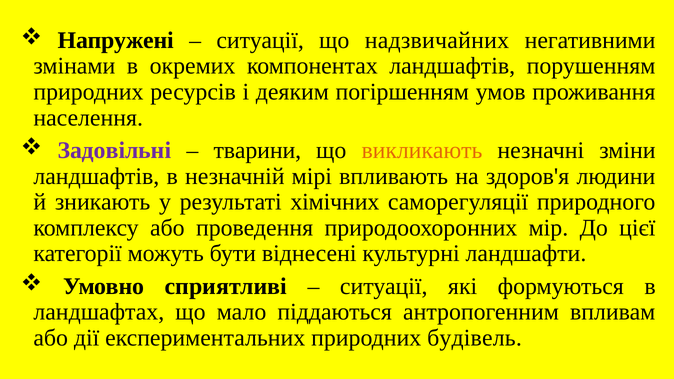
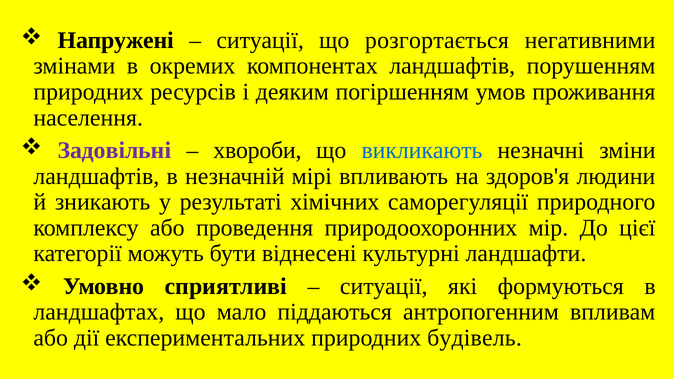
надзвичайних: надзвичайних -> розгортається
тварини: тварини -> хвороби
викликають colour: orange -> blue
